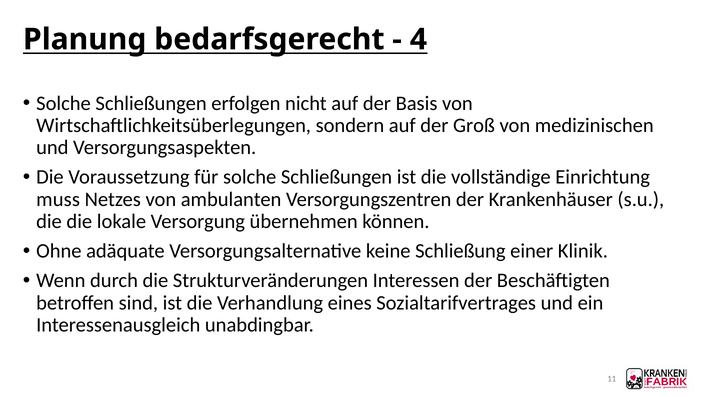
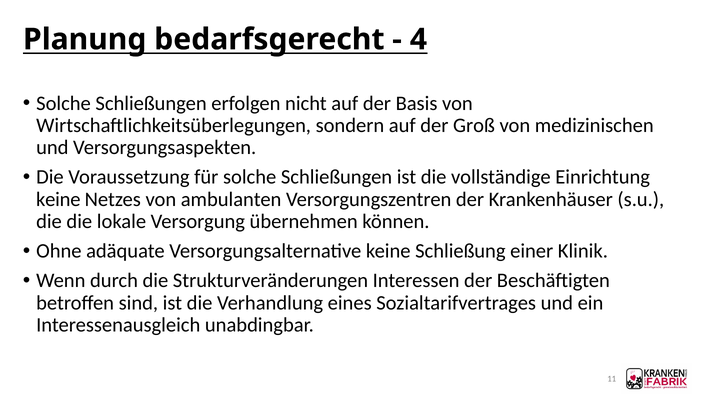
muss at (58, 199): muss -> keine
